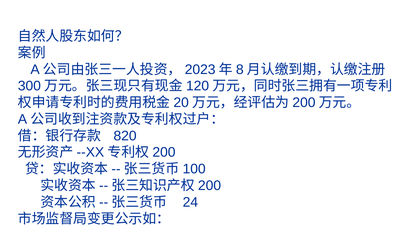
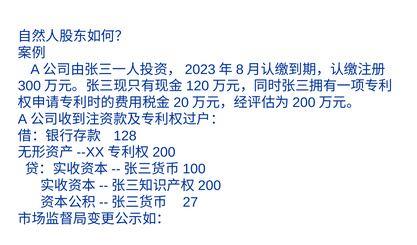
820: 820 -> 128
24: 24 -> 27
